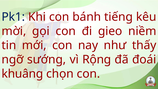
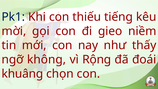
bánh: bánh -> thiếu
sướng: sướng -> không
